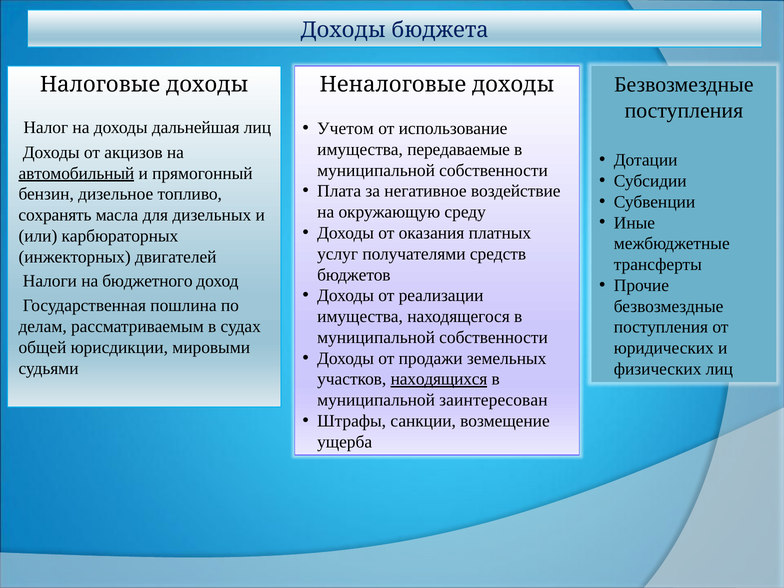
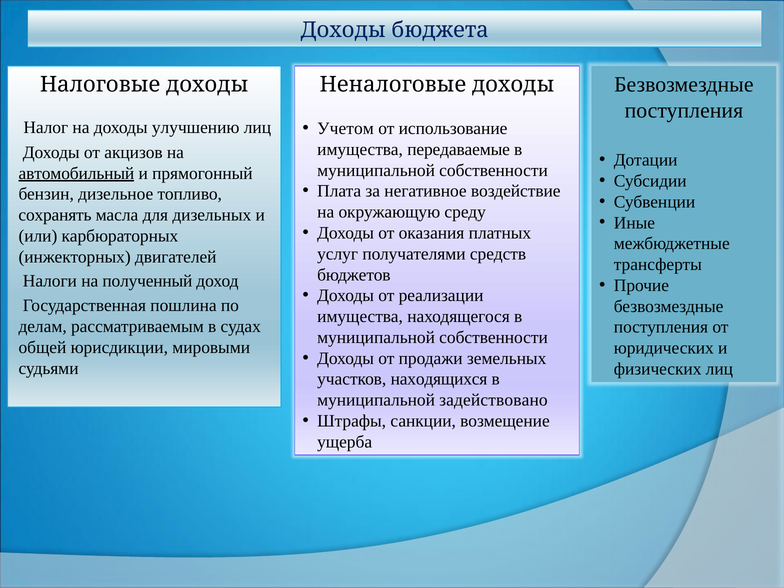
дальнейшая: дальнейшая -> улучшению
бюджетного: бюджетного -> полученный
находящихся underline: present -> none
заинтересован: заинтересован -> задействовано
